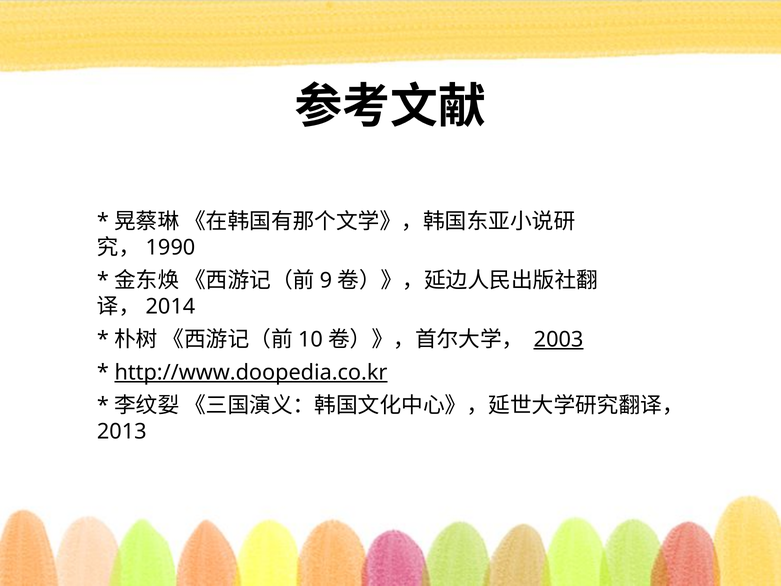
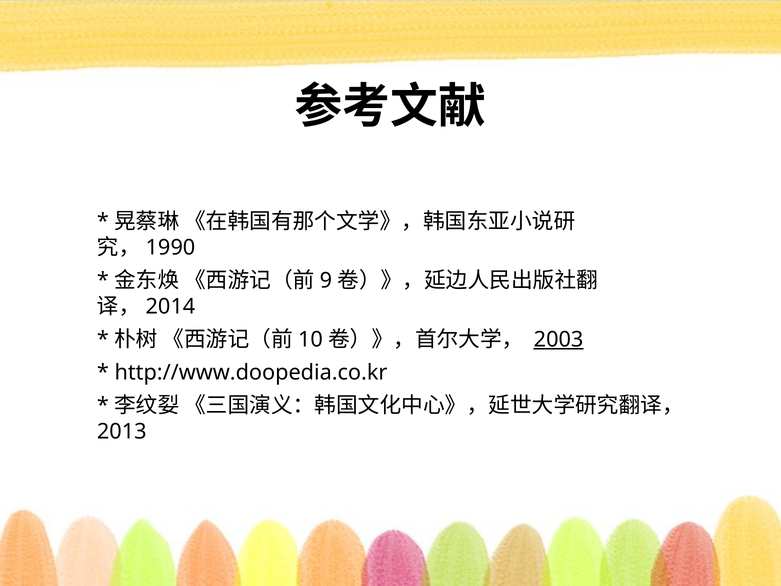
http://www.doopedia.co.kr underline: present -> none
